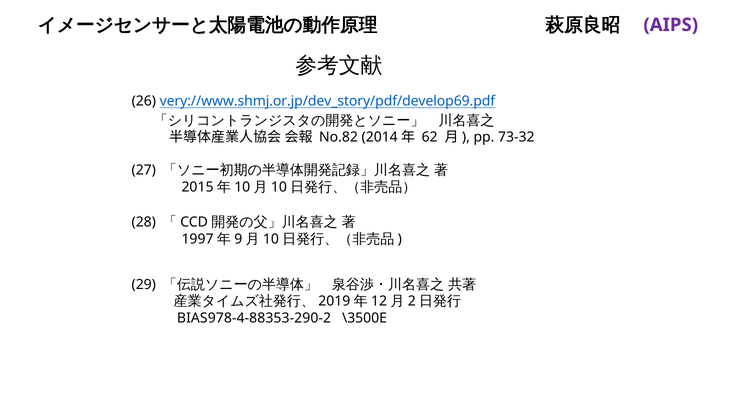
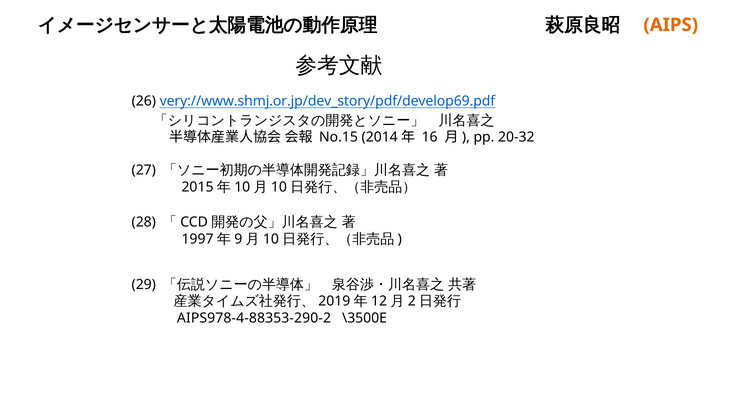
AIPS colour: purple -> orange
No.82: No.82 -> No.15
62: 62 -> 16
73-32: 73-32 -> 20-32
BIAS978-4-88353-290-2: BIAS978-4-88353-290-2 -> AIPS978-4-88353-290-2
